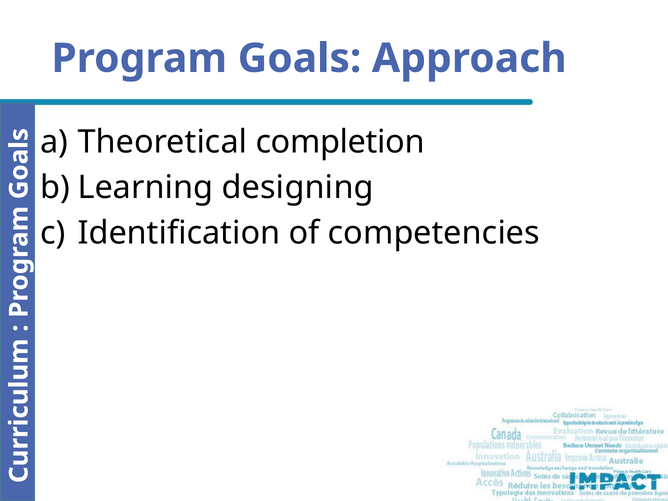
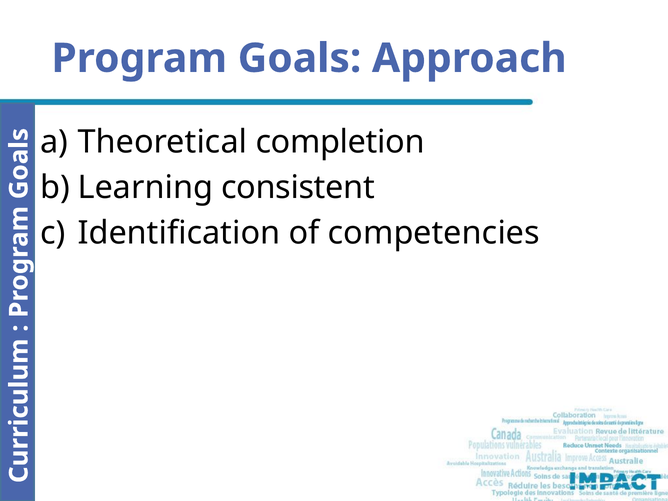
designing: designing -> consistent
